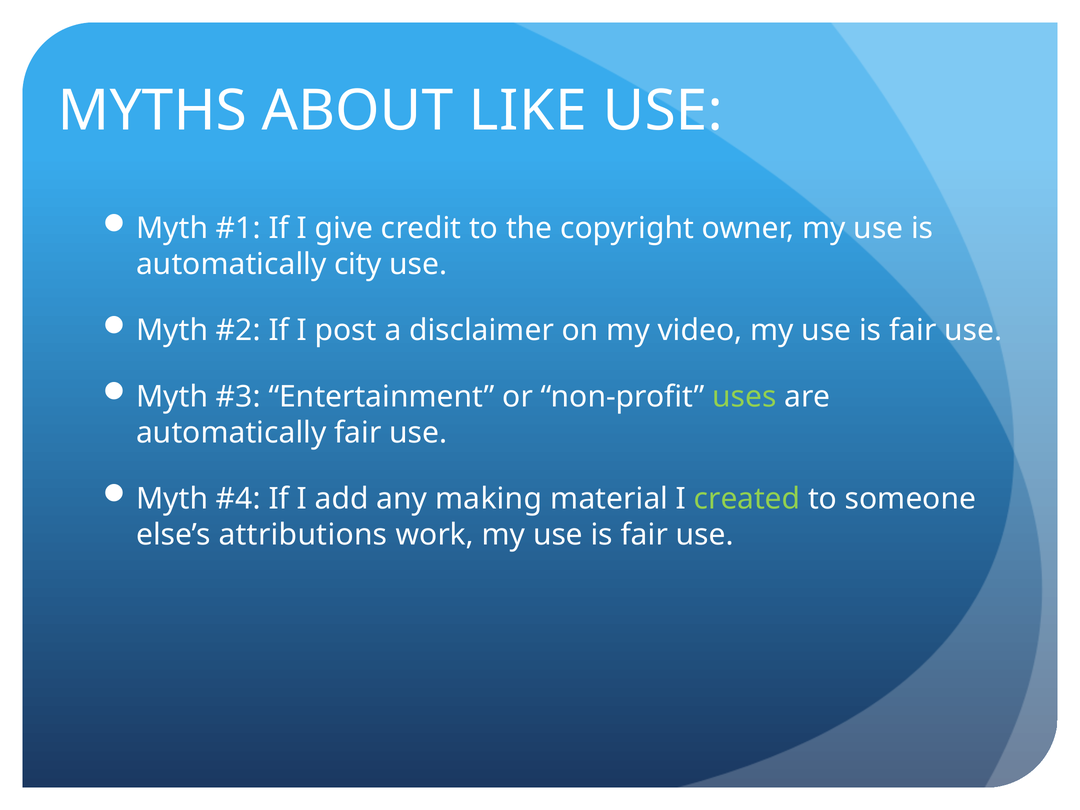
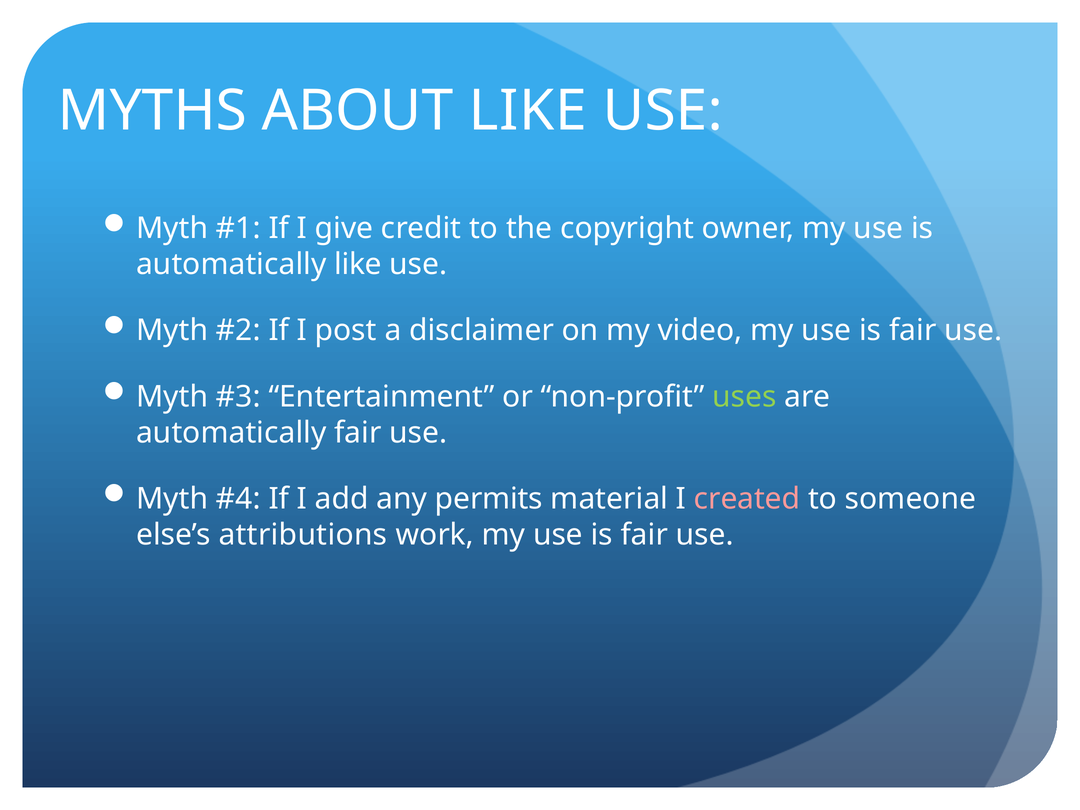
automatically city: city -> like
making: making -> permits
created colour: light green -> pink
